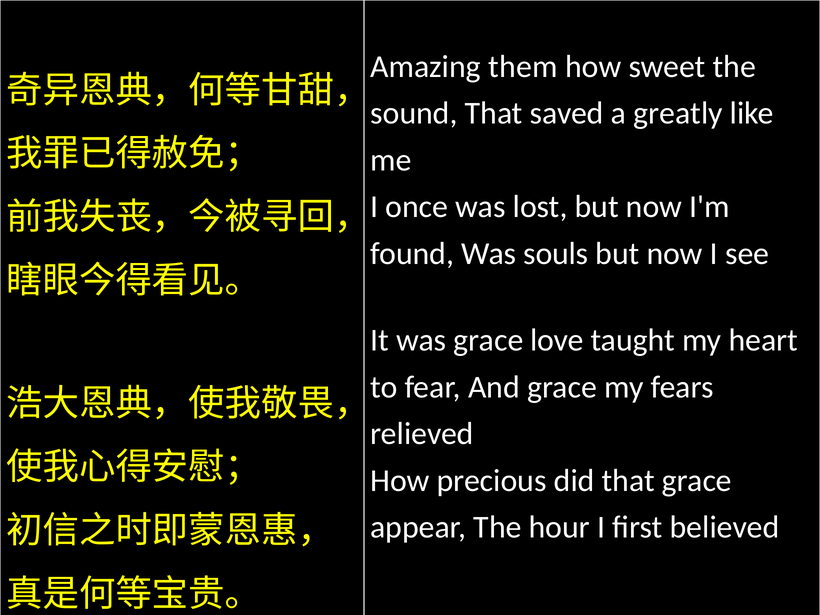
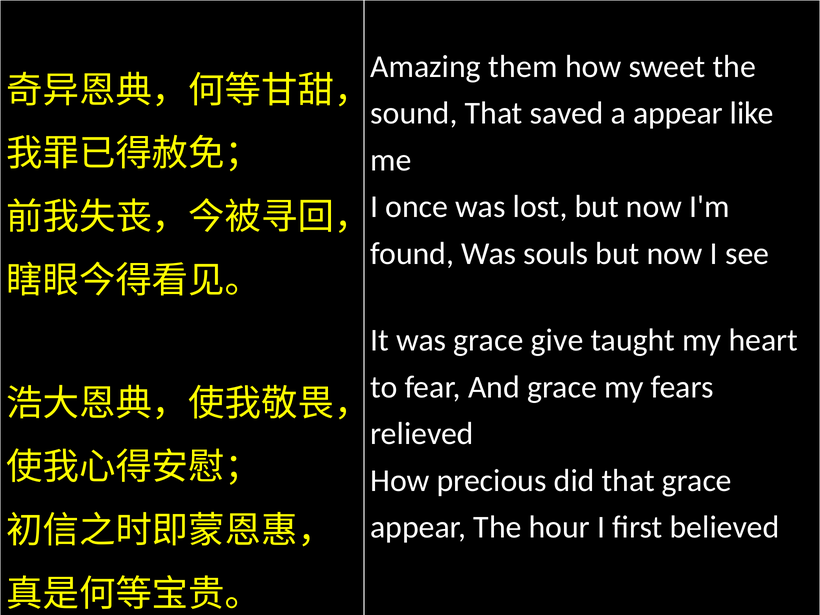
a greatly: greatly -> appear
love: love -> give
